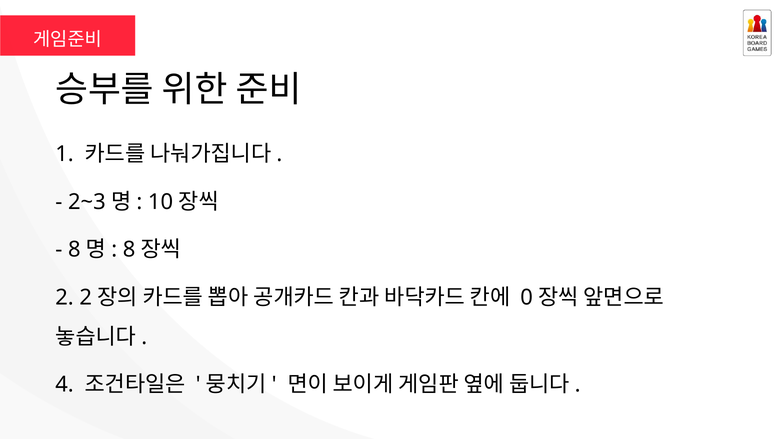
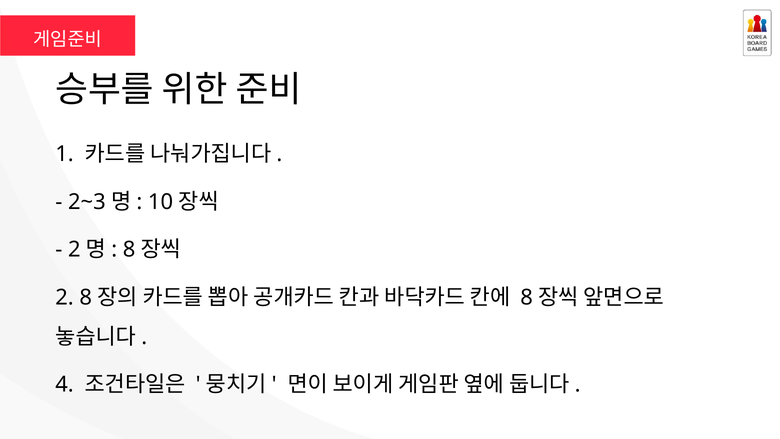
8 at (74, 249): 8 -> 2
2 2: 2 -> 8
0 at (527, 297): 0 -> 8
